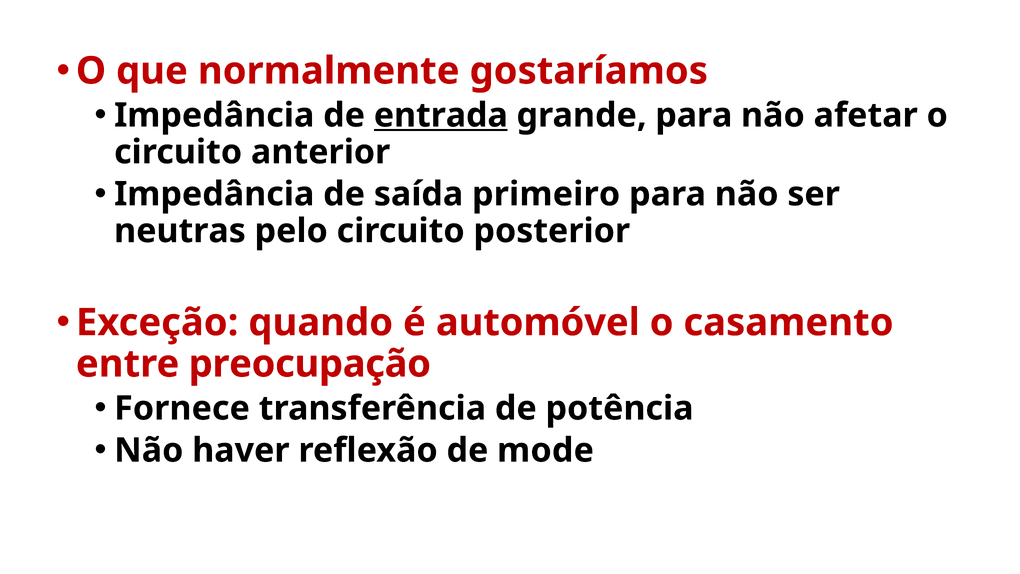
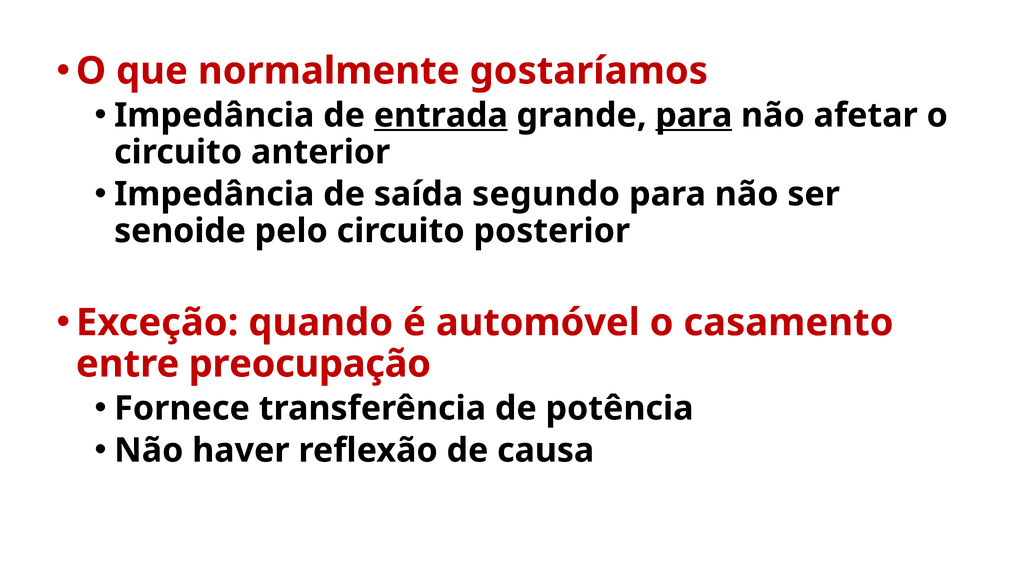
para at (694, 115) underline: none -> present
primeiro: primeiro -> segundo
neutras: neutras -> senoide
mode: mode -> causa
